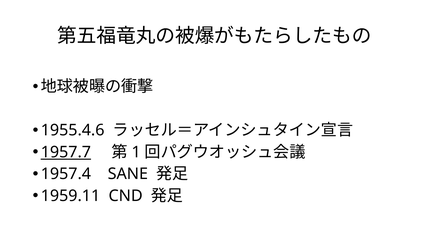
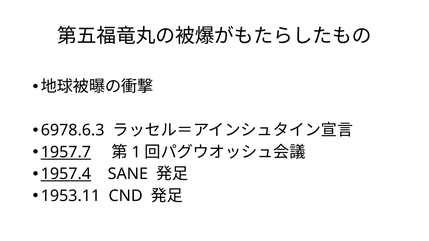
1955.4.6: 1955.4.6 -> 6978.6.3
1957.4 underline: none -> present
1959.11: 1959.11 -> 1953.11
